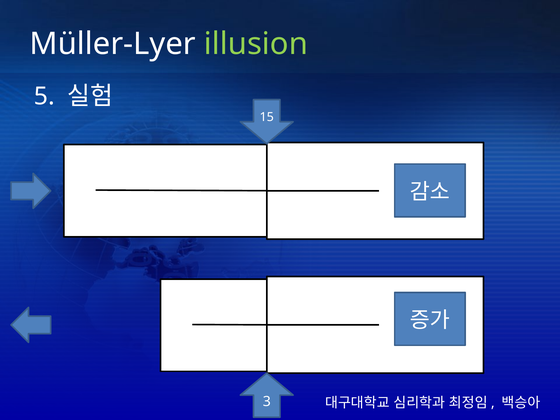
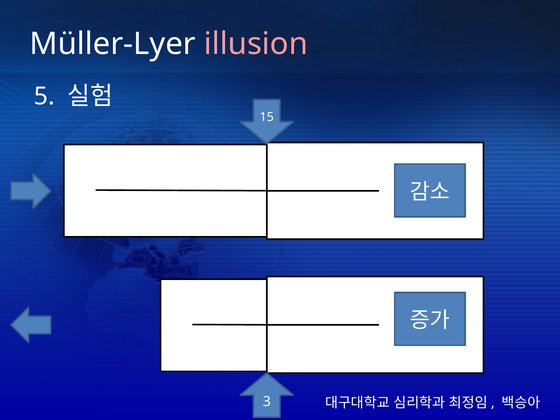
illusion colour: light green -> pink
